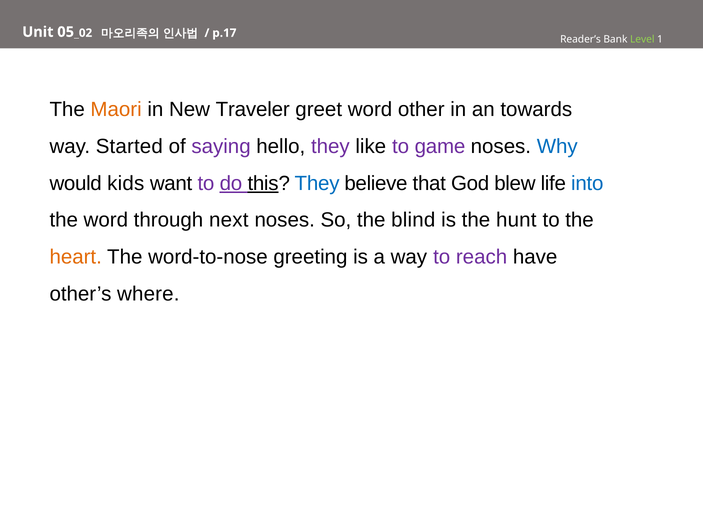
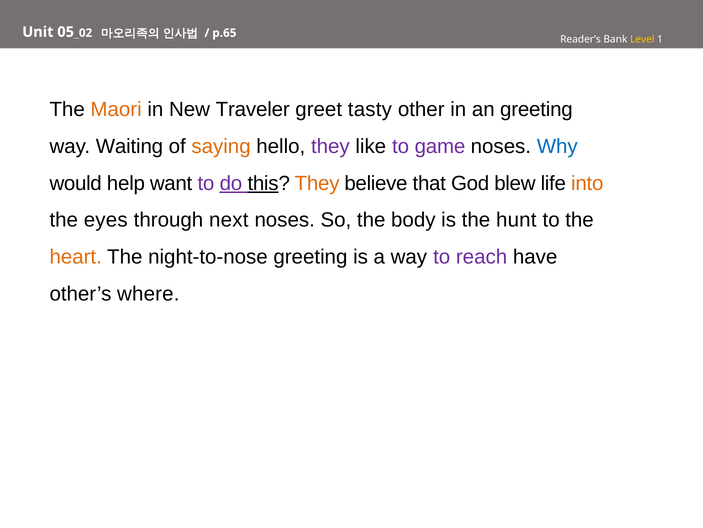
p.17: p.17 -> p.65
Level colour: light green -> yellow
greet word: word -> tasty
an towards: towards -> greeting
Started: Started -> Waiting
saying colour: purple -> orange
kids: kids -> help
They at (317, 183) colour: blue -> orange
into colour: blue -> orange
the word: word -> eyes
blind: blind -> body
word-to-nose: word-to-nose -> night-to-nose
